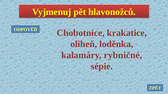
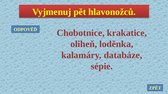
rybničné: rybničné -> databáze
